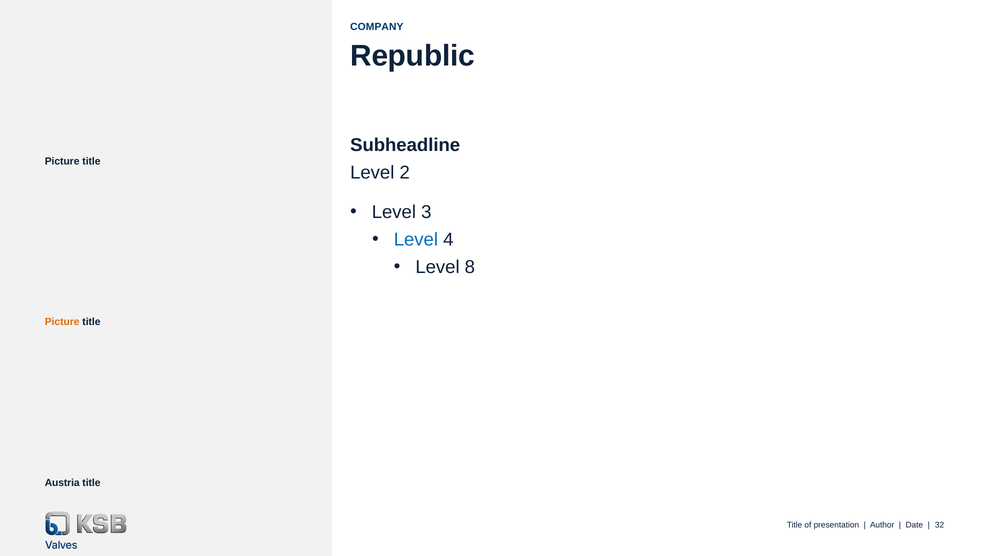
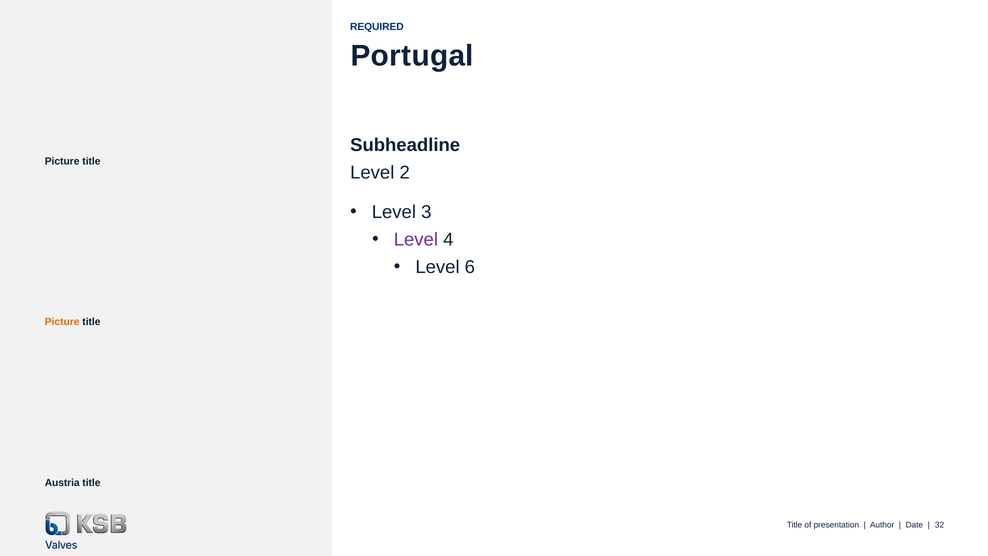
COMPANY: COMPANY -> REQUIRED
Republic: Republic -> Portugal
Level at (416, 239) colour: blue -> purple
8: 8 -> 6
